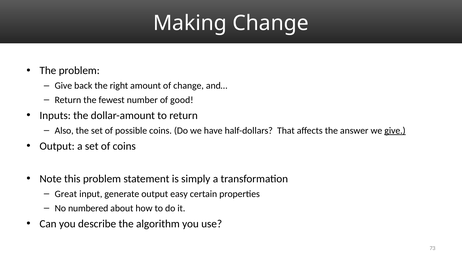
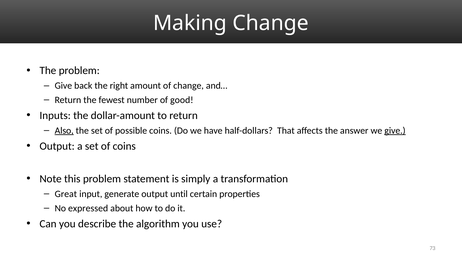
Also underline: none -> present
easy: easy -> until
numbered: numbered -> expressed
